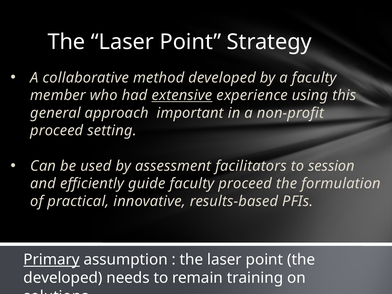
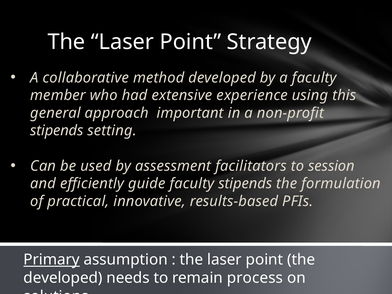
extensive underline: present -> none
proceed at (57, 131): proceed -> stipends
faculty proceed: proceed -> stipends
training: training -> process
